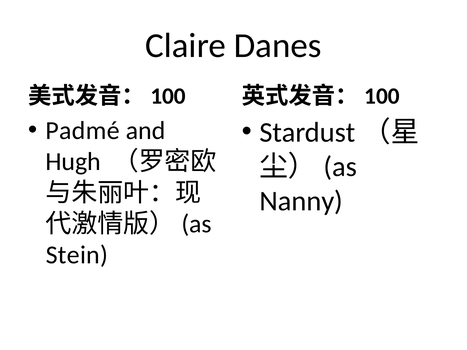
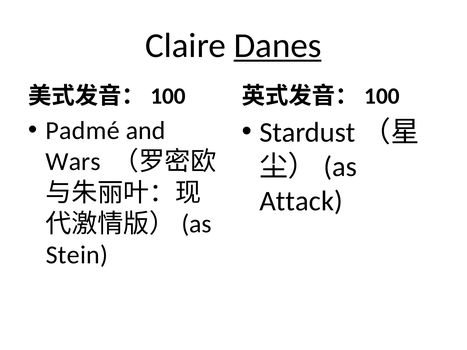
Danes underline: none -> present
Hugh: Hugh -> Wars
Nanny: Nanny -> Attack
